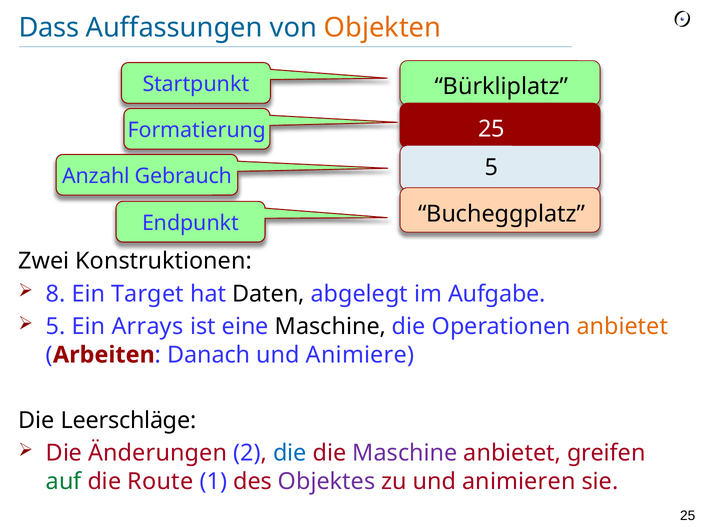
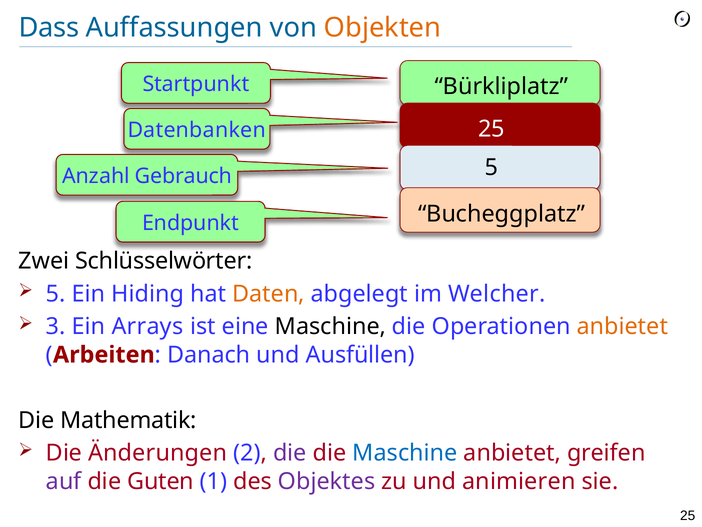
Formatierung: Formatierung -> Datenbanken
Konstruktionen: Konstruktionen -> Schlüsselwörter
8 at (56, 294): 8 -> 5
Target: Target -> Hiding
Daten colour: black -> orange
Aufgabe: Aufgabe -> Welcher
5 at (56, 326): 5 -> 3
Animiere: Animiere -> Ausfüllen
Leerschläge: Leerschläge -> Mathematik
die at (290, 453) colour: blue -> purple
Maschine at (405, 453) colour: purple -> blue
auf colour: green -> purple
Route: Route -> Guten
